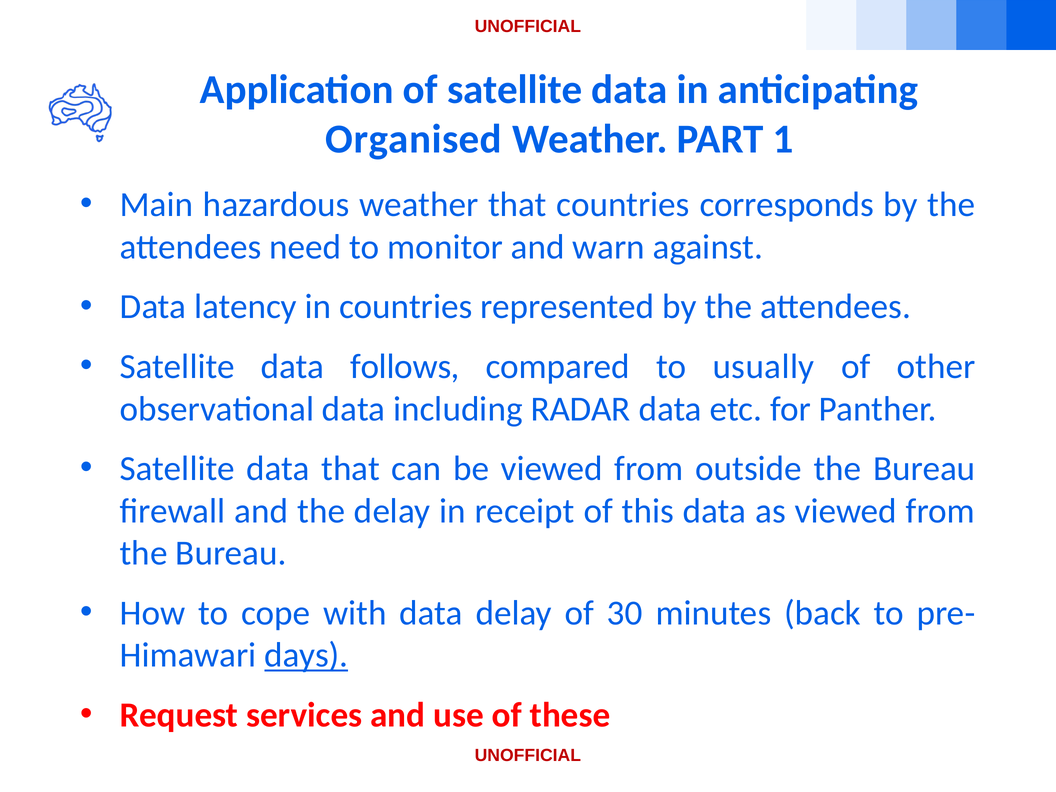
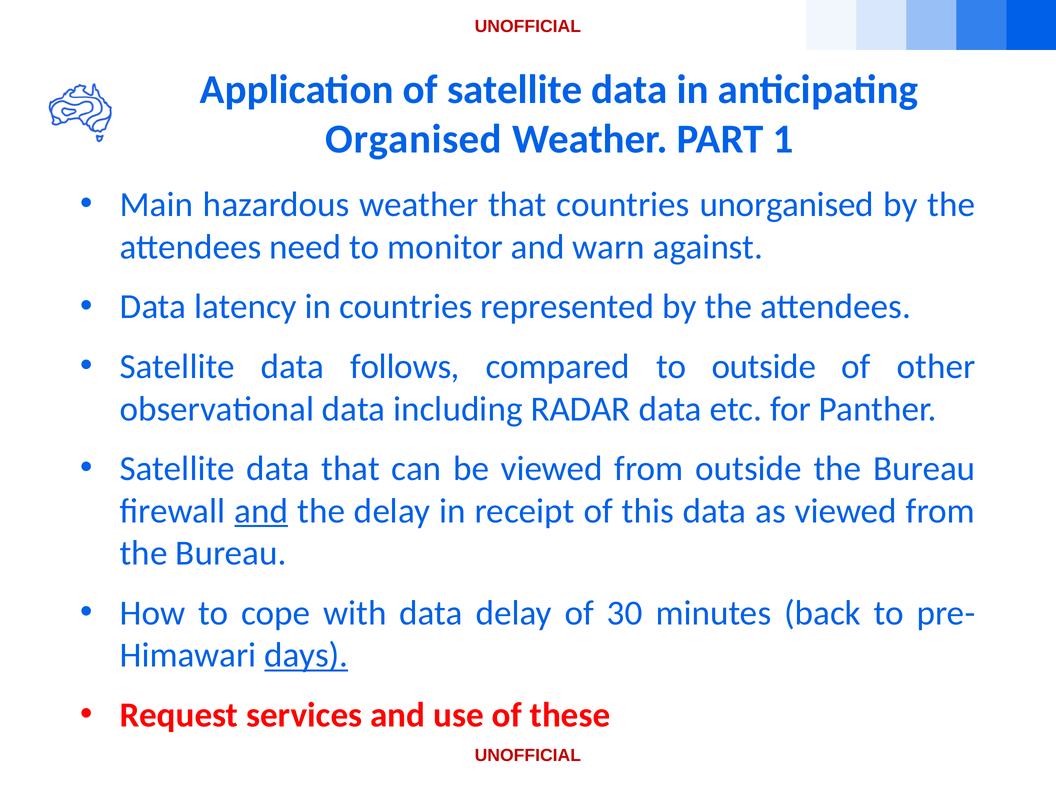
corresponds: corresponds -> unorganised
to usually: usually -> outside
and at (261, 511) underline: none -> present
